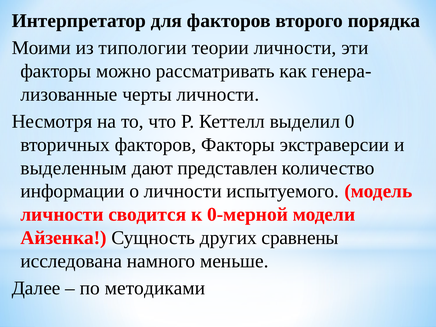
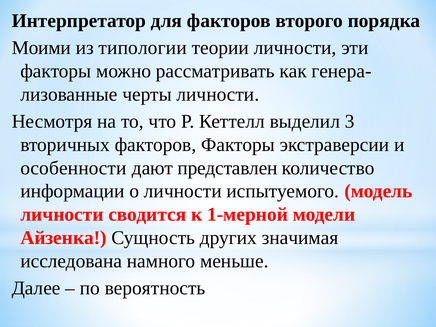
0: 0 -> 3
выделенным: выделенным -> особенности
0-мерной: 0-мерной -> 1-мерной
сравнены: сравнены -> значимая
методиками: методиками -> вероятность
